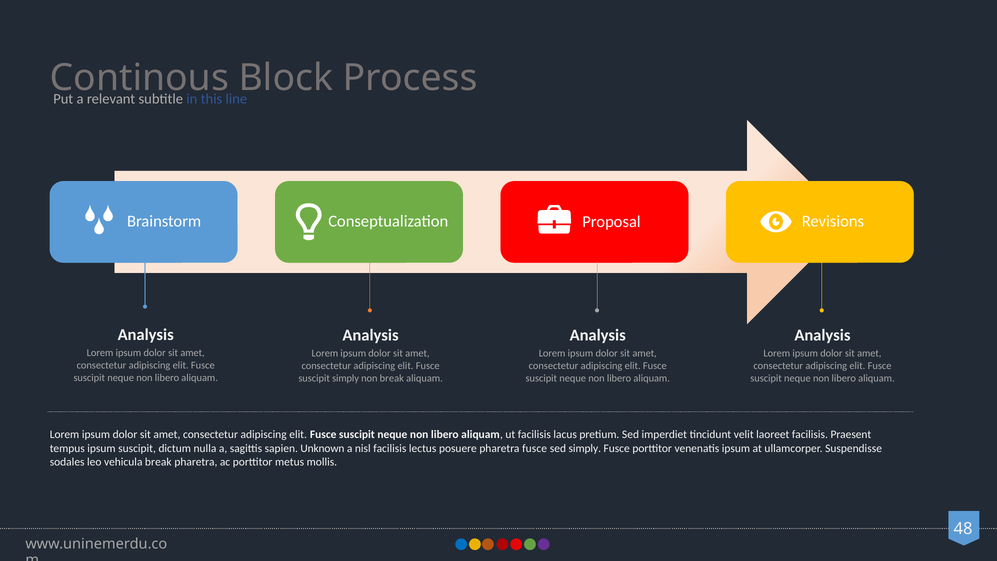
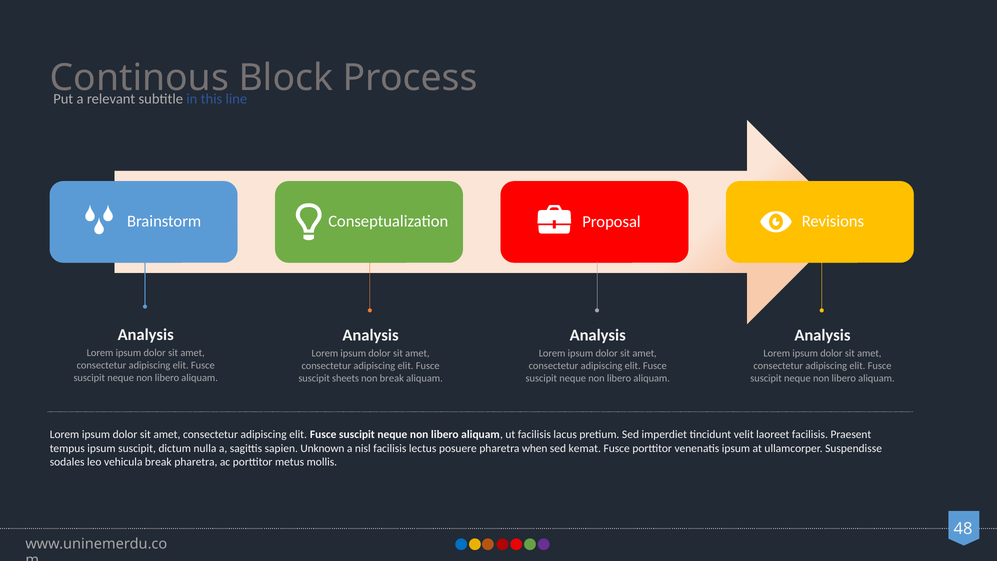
suscipit simply: simply -> sheets
pharetra fusce: fusce -> when
sed simply: simply -> kemat
